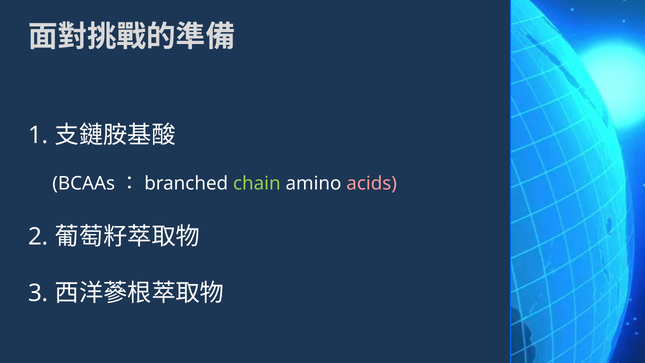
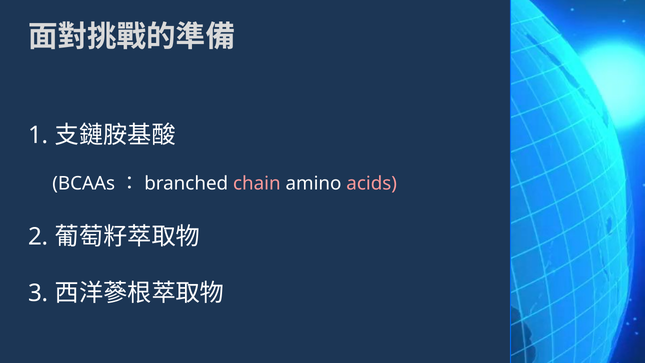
chain colour: light green -> pink
